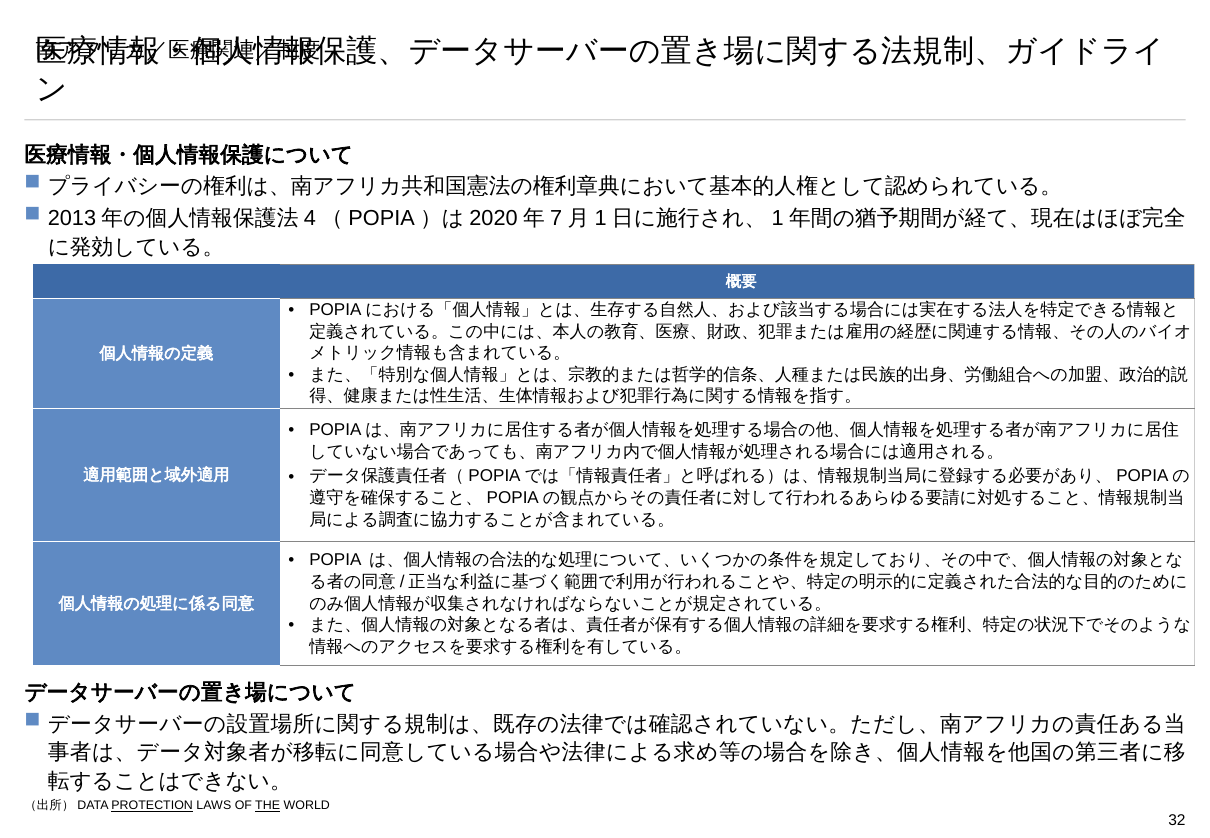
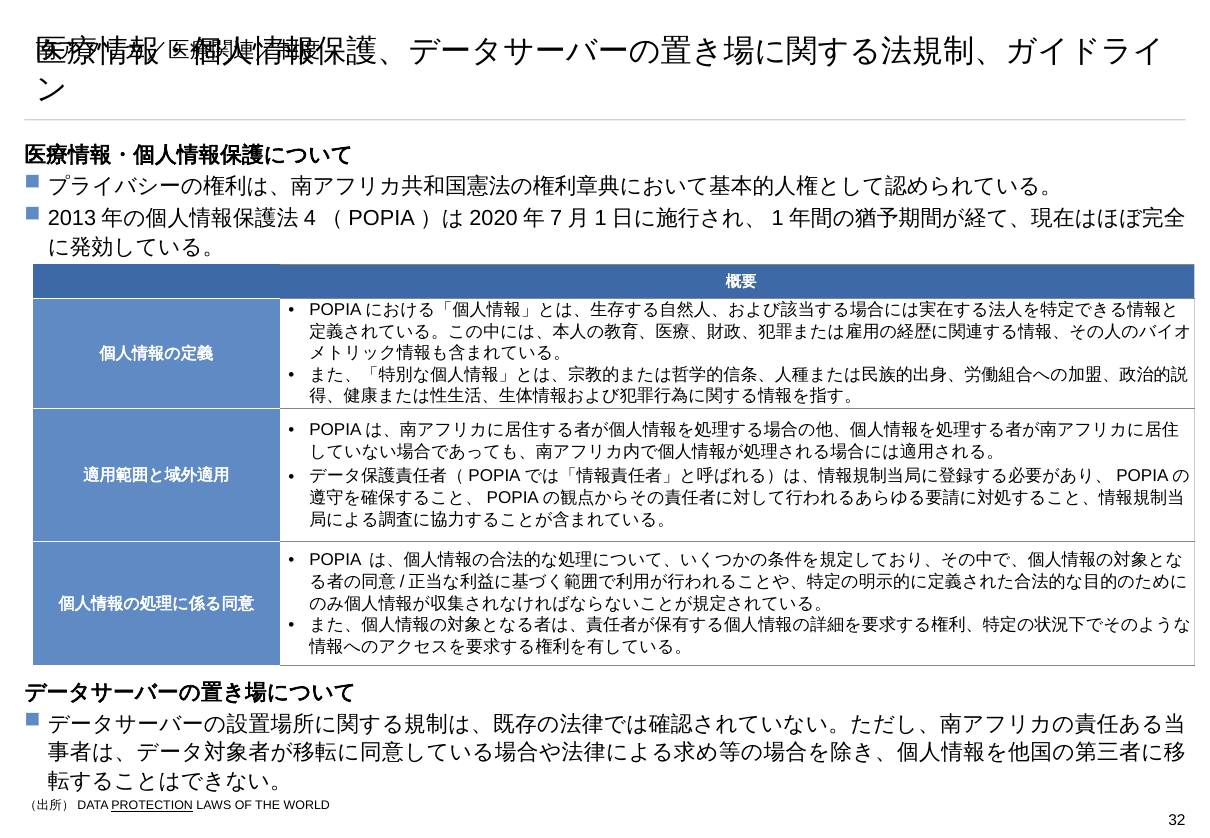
THE underline: present -> none
